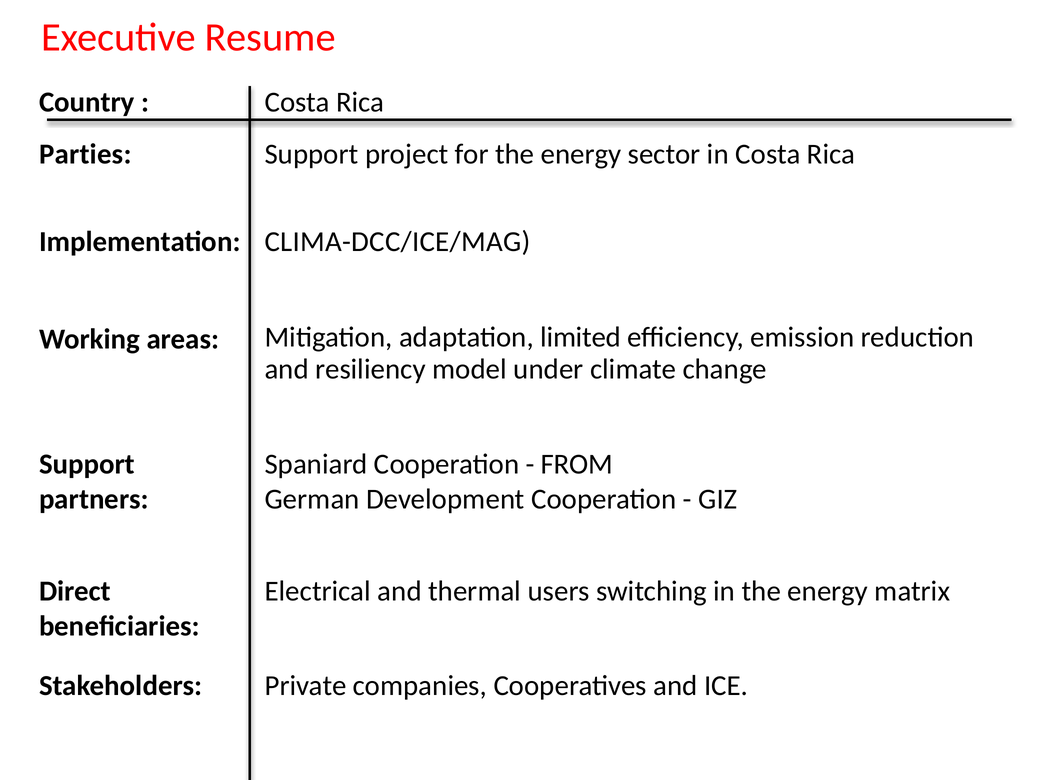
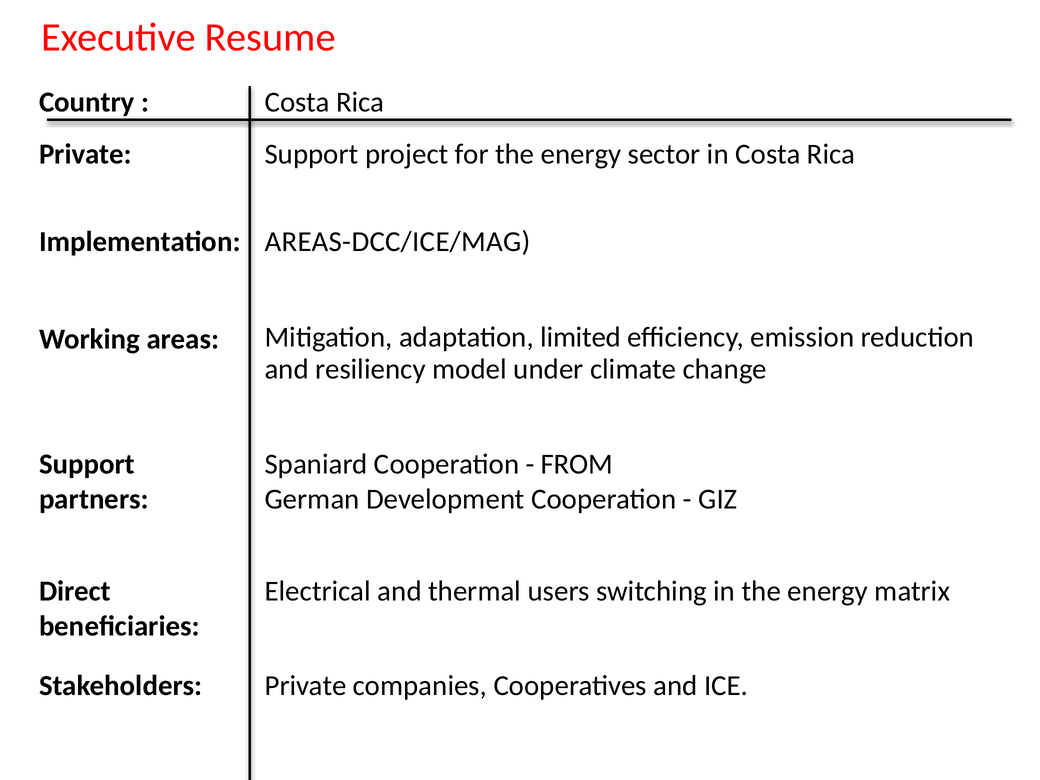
Parties at (85, 154): Parties -> Private
CLIMA-DCC/ICE/MAG: CLIMA-DCC/ICE/MAG -> AREAS-DCC/ICE/MAG
